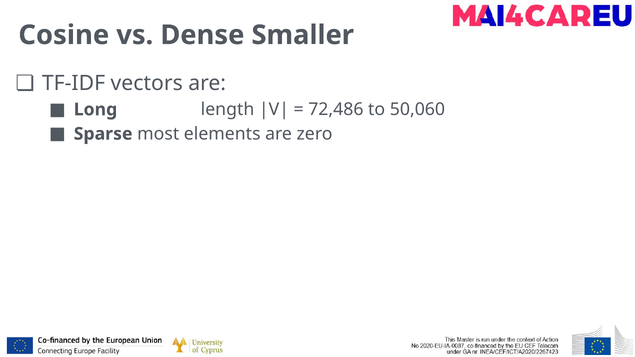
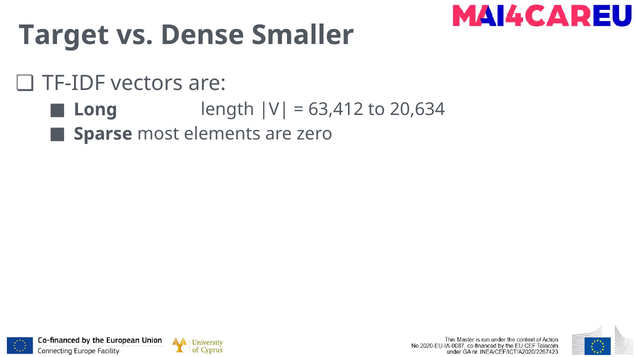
Cosine: Cosine -> Target
72,486: 72,486 -> 63,412
50,060: 50,060 -> 20,634
